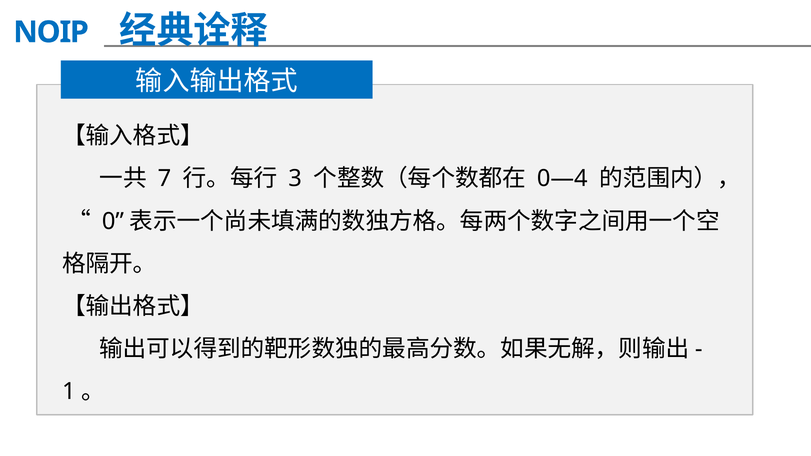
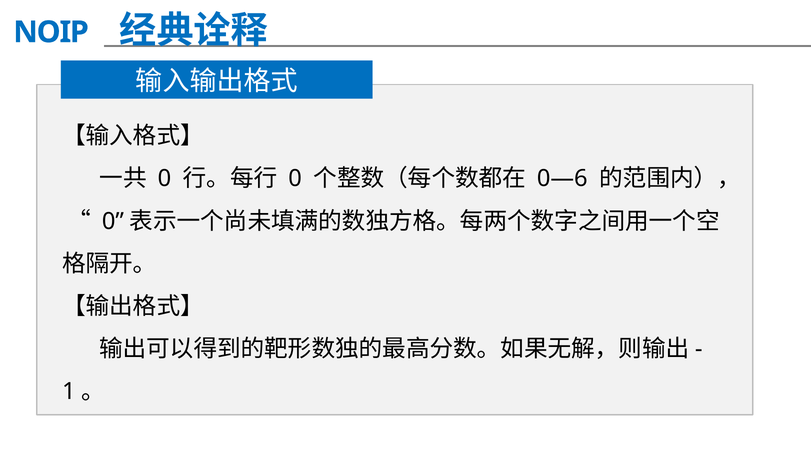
7 at (164, 179): 7 -> 0
3 at (295, 179): 3 -> 0
0—4: 0—4 -> 0—6
